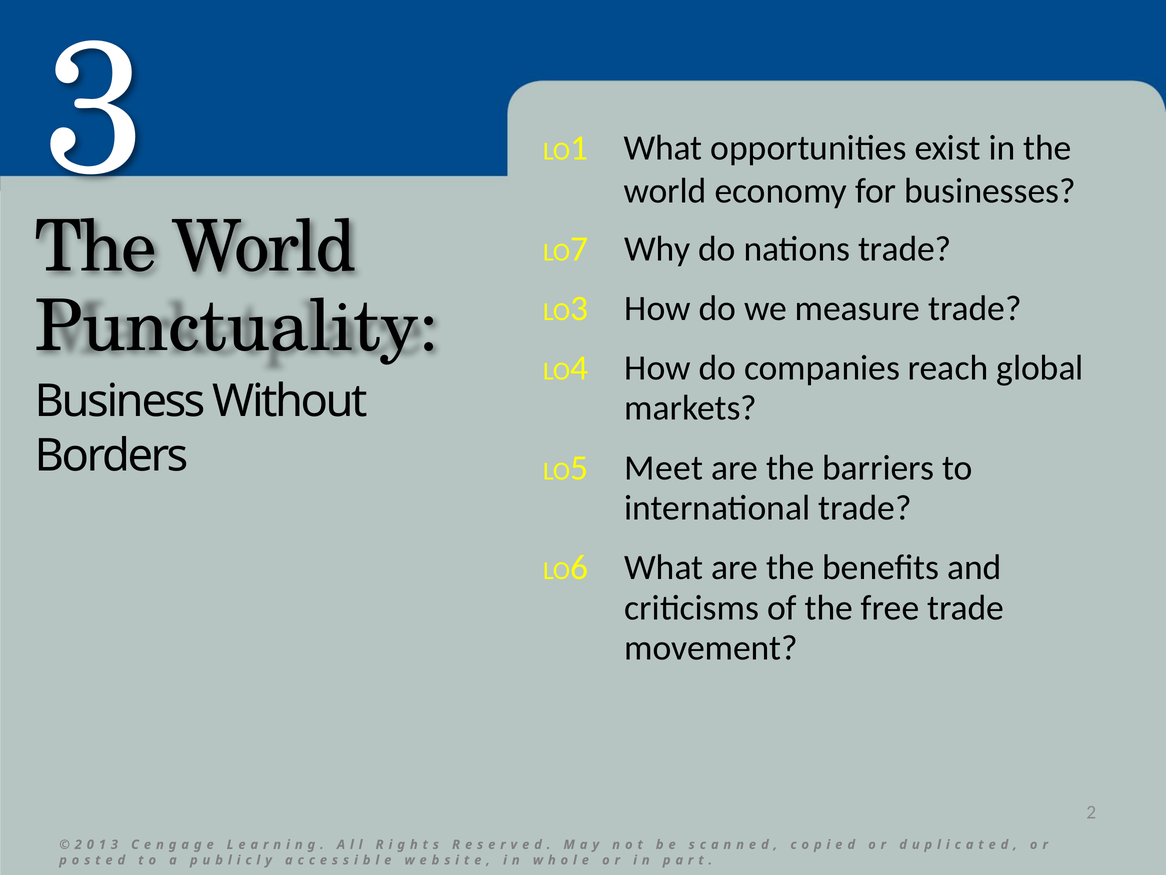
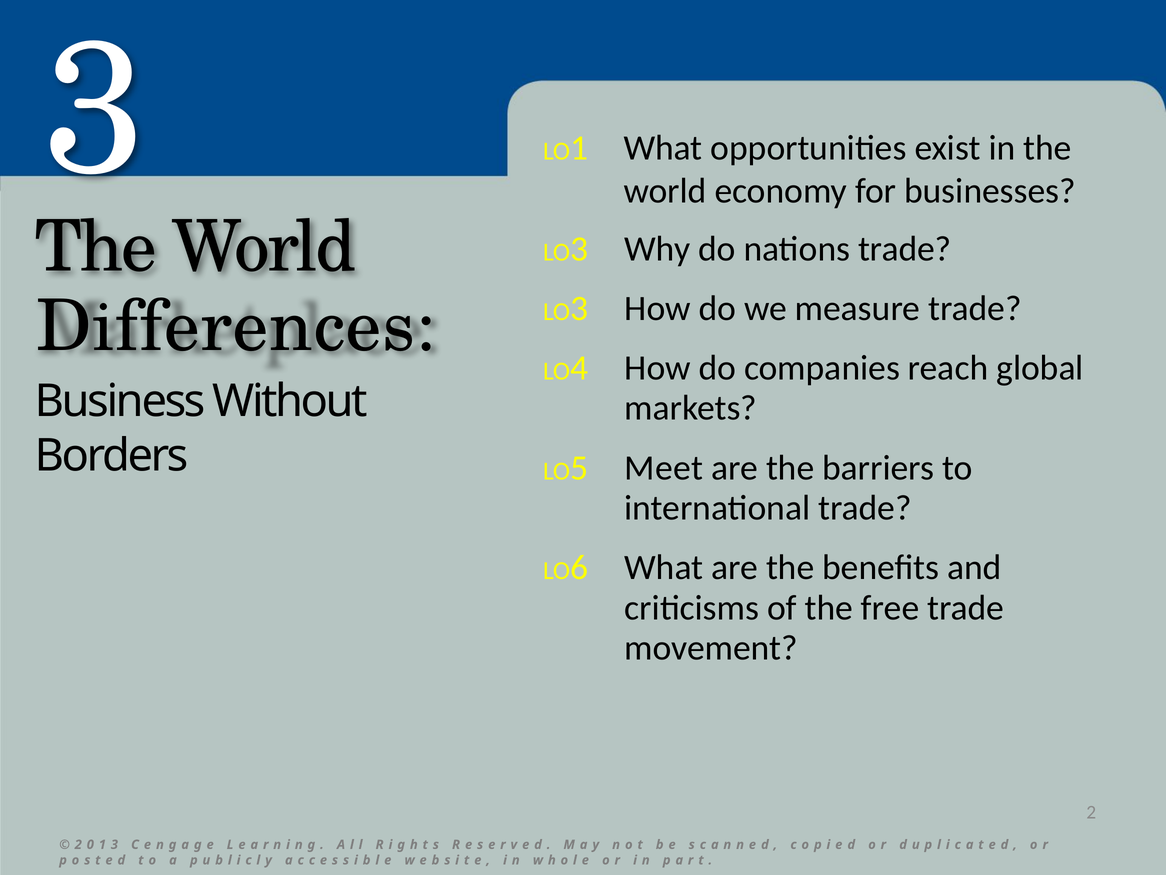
7 at (579, 249): 7 -> 3
Punctuality: Punctuality -> Differences
